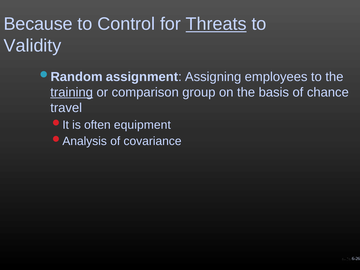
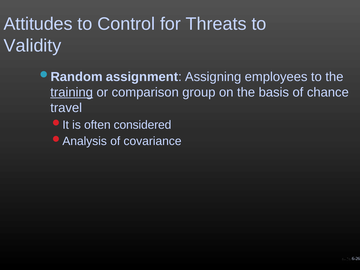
Because: Because -> Attitudes
Threats underline: present -> none
equipment: equipment -> considered
